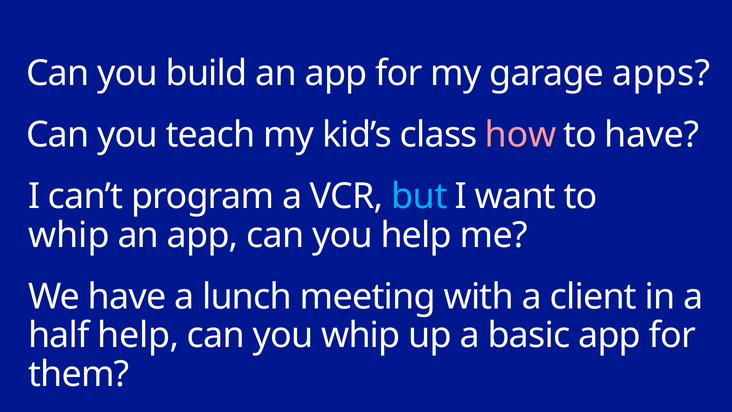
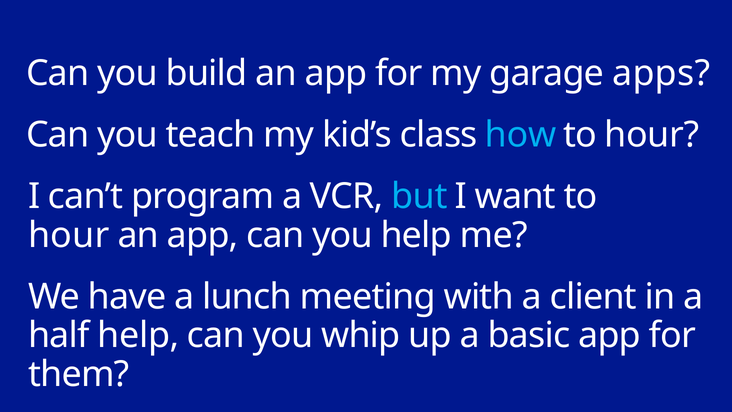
how colour: pink -> light blue
have at (652, 135): have -> hour
whip at (69, 235): whip -> hour
